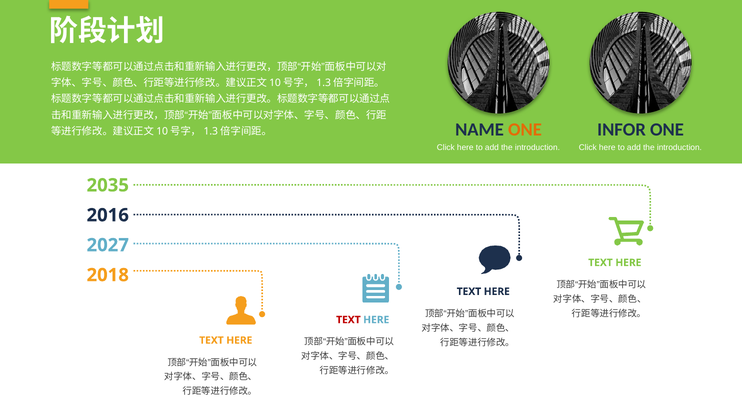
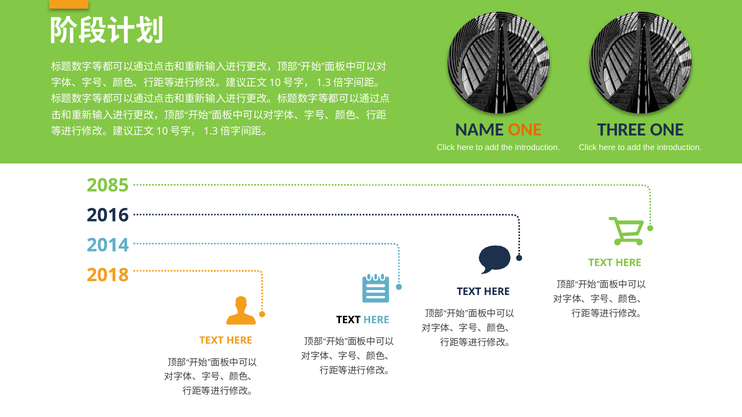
INFOR: INFOR -> THREE
2035: 2035 -> 2085
2027: 2027 -> 2014
TEXT at (348, 320) colour: red -> black
